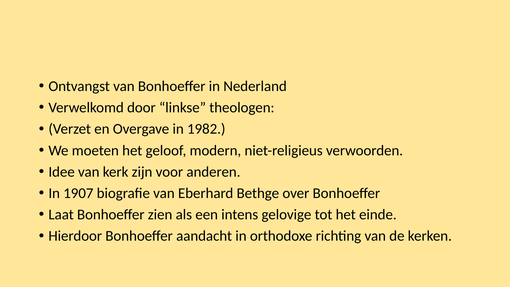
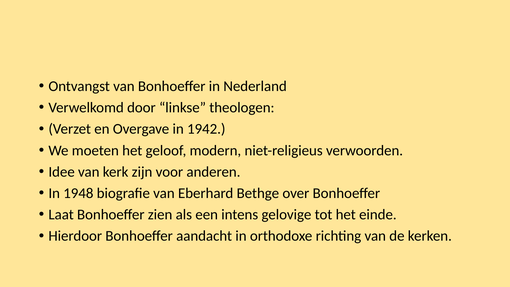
1982: 1982 -> 1942
1907: 1907 -> 1948
